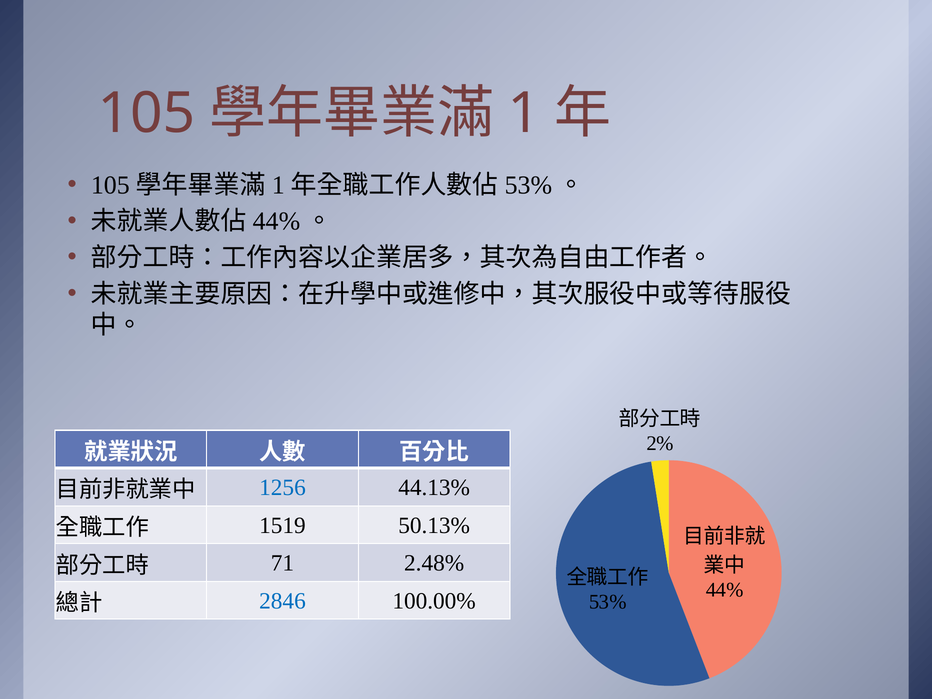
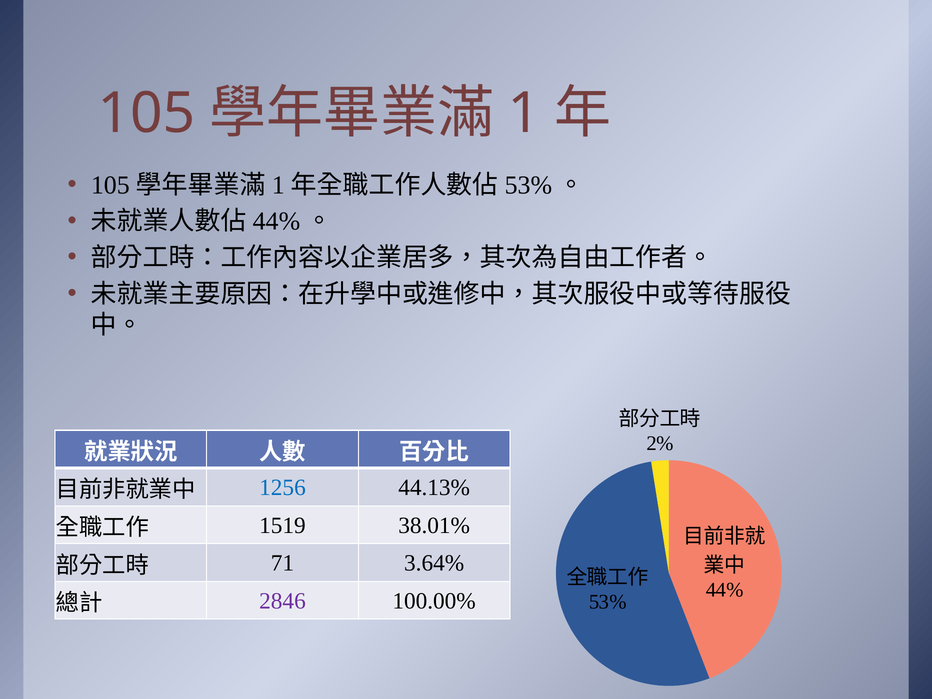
50.13%: 50.13% -> 38.01%
2.48%: 2.48% -> 3.64%
2846 colour: blue -> purple
